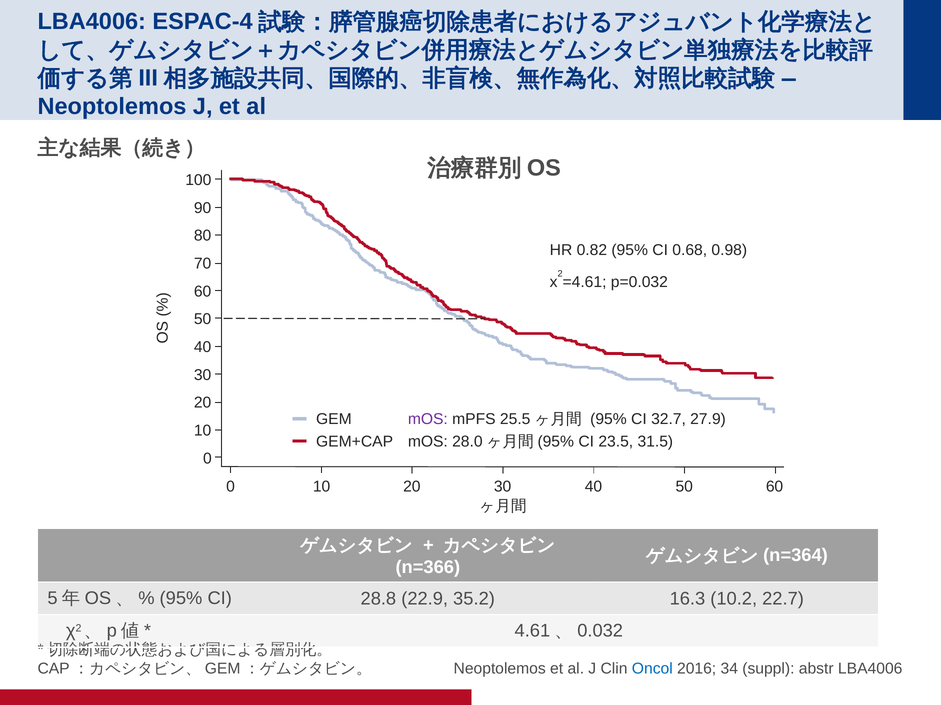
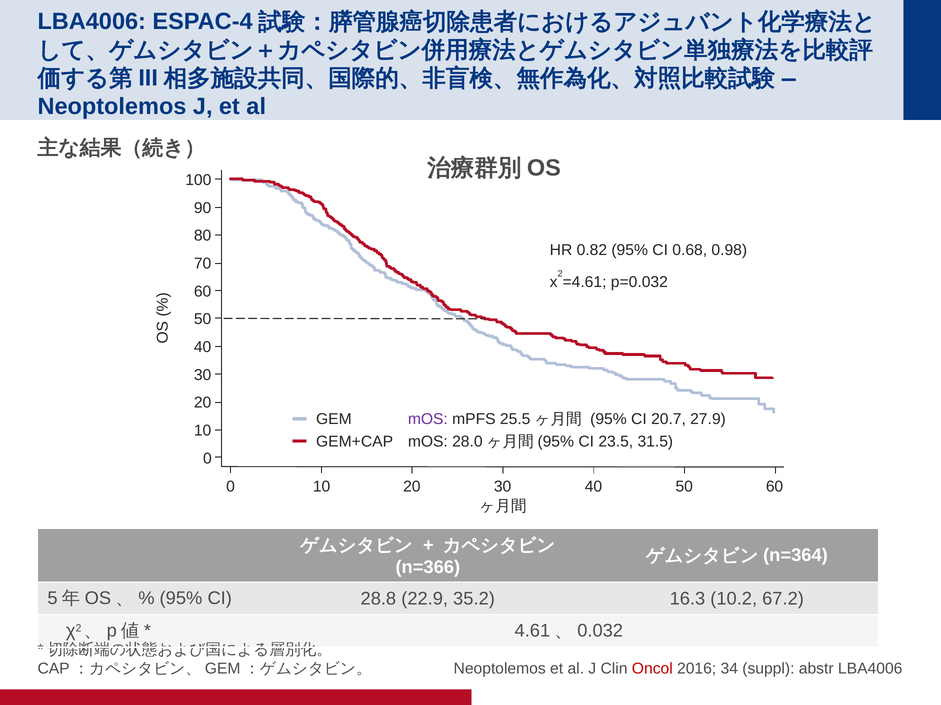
32.7: 32.7 -> 20.7
22.7: 22.7 -> 67.2
Oncol colour: blue -> red
